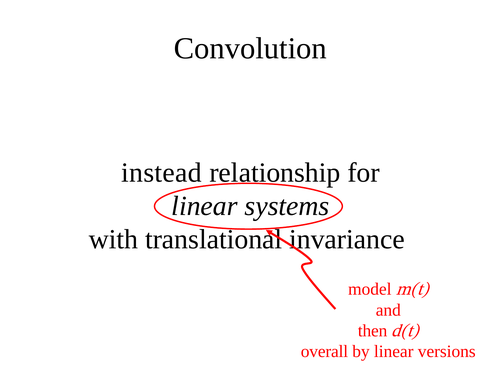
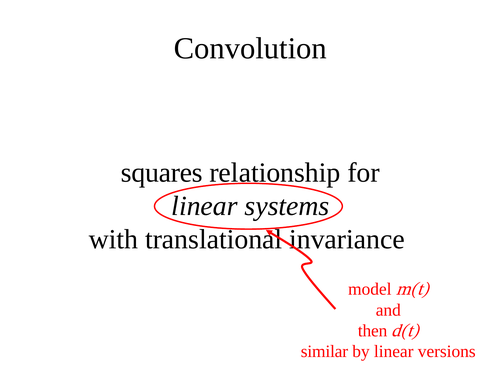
instead: instead -> squares
overall: overall -> similar
